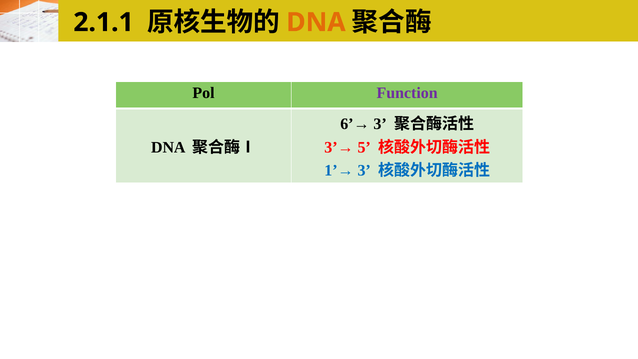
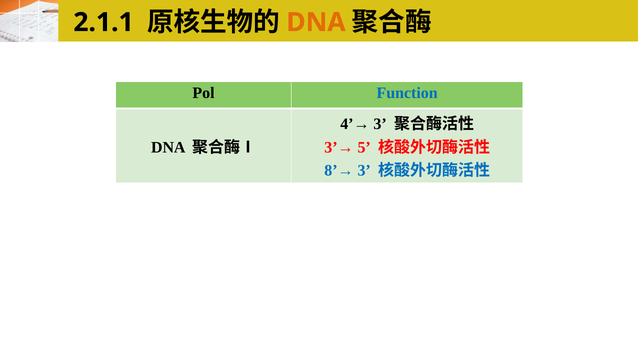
Function colour: purple -> blue
6’→: 6’→ -> 4’→
1’→: 1’→ -> 8’→
